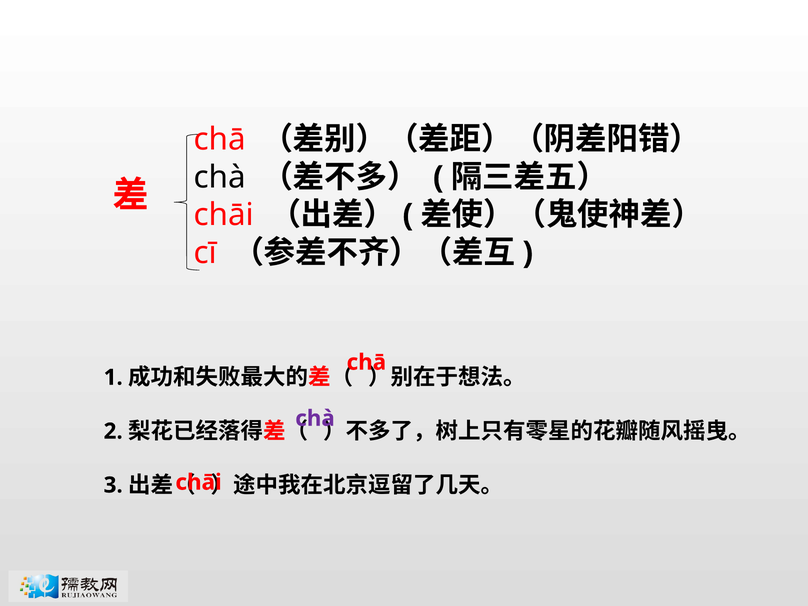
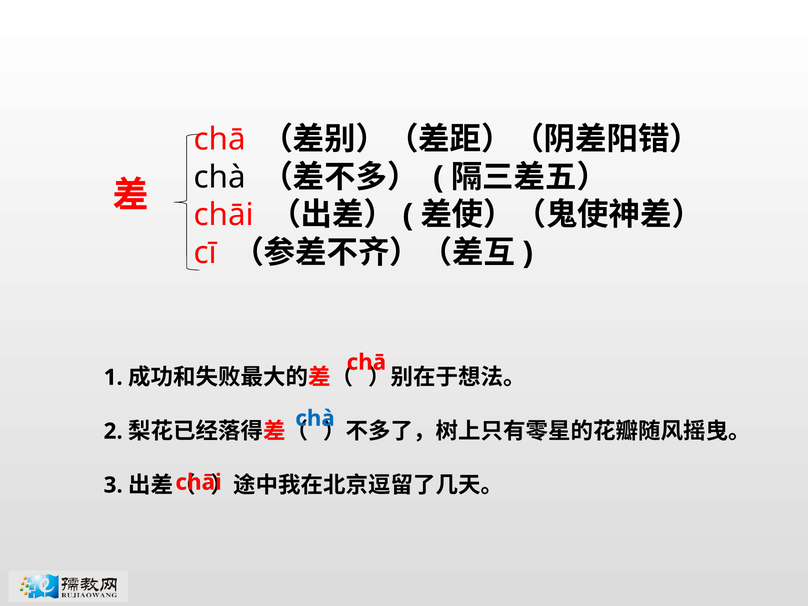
chà at (315, 418) colour: purple -> blue
